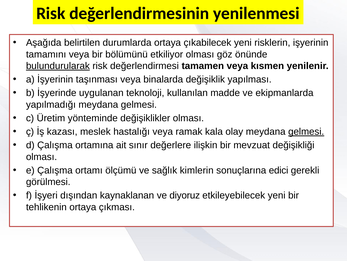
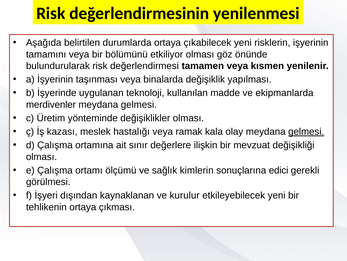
bulundurularak underline: present -> none
yapılmadığı: yapılmadığı -> merdivenler
diyoruz: diyoruz -> kurulur
